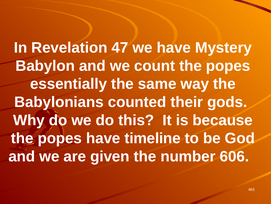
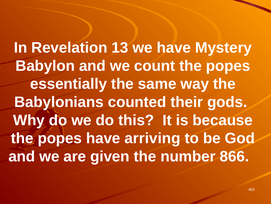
47: 47 -> 13
timeline: timeline -> arriving
606: 606 -> 866
